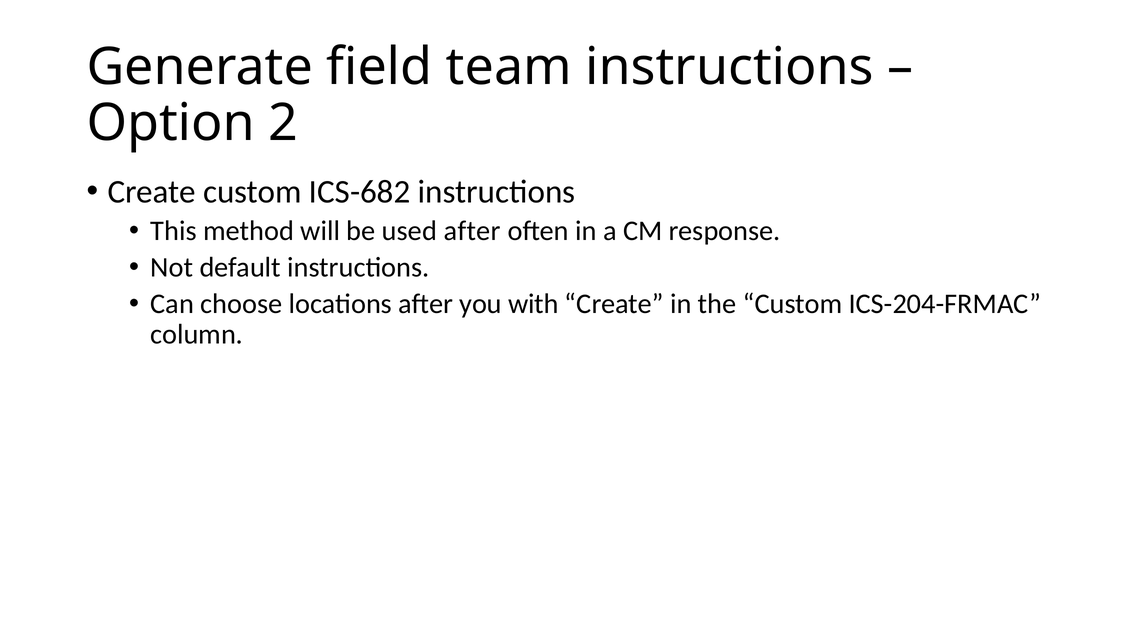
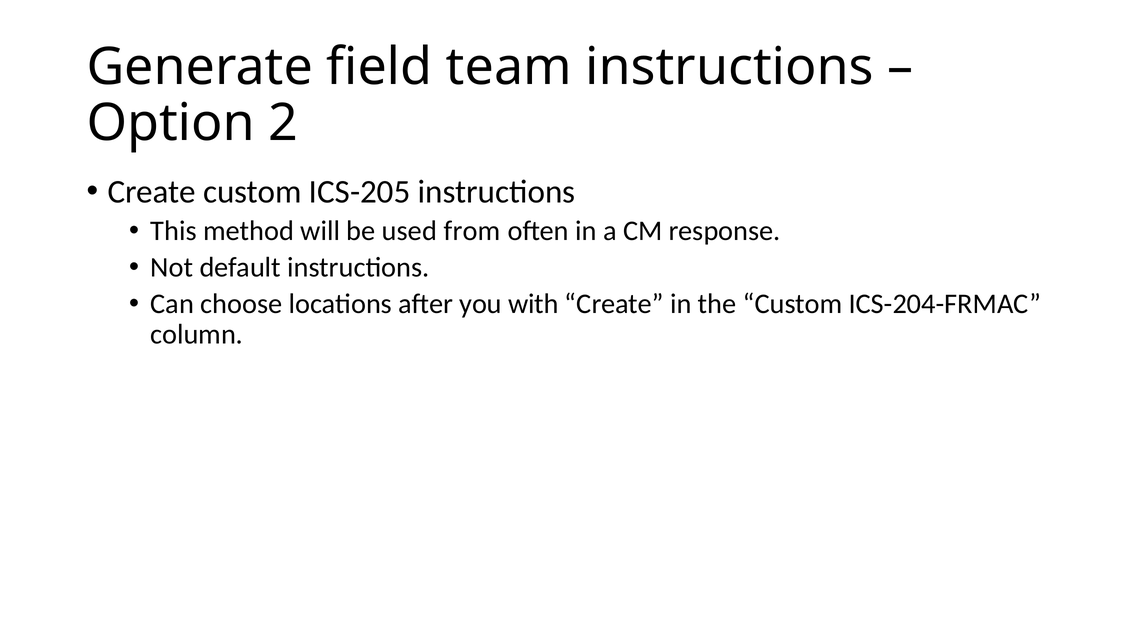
ICS-682: ICS-682 -> ICS-205
used after: after -> from
